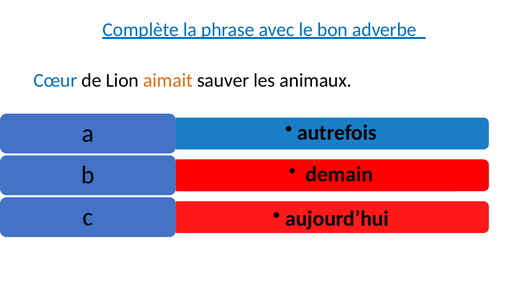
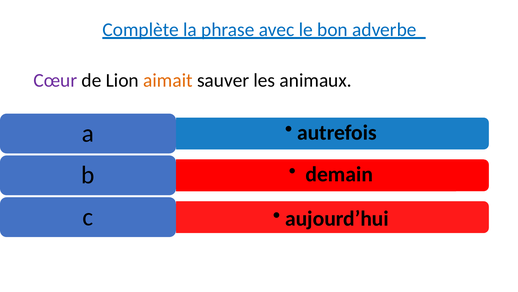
Cœur colour: blue -> purple
